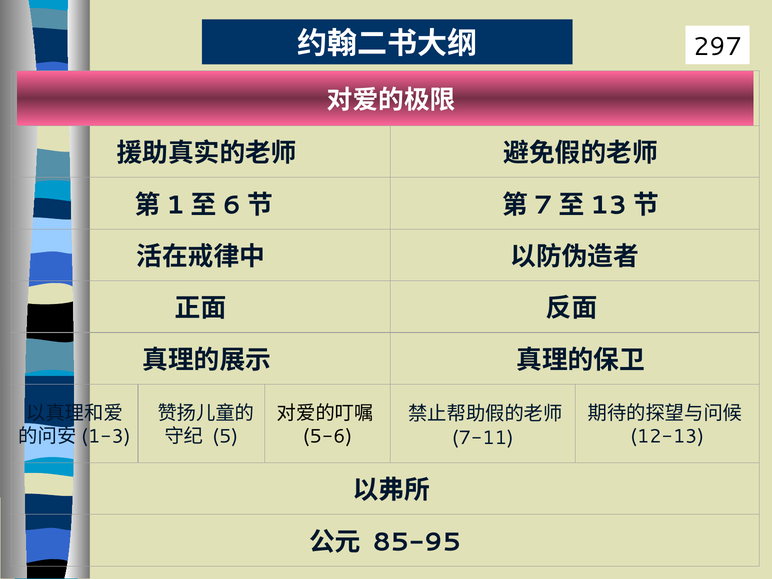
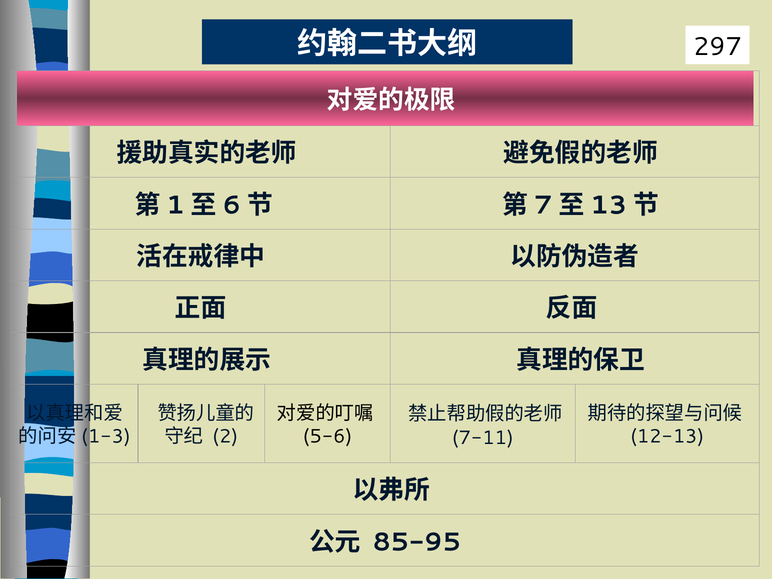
5: 5 -> 2
